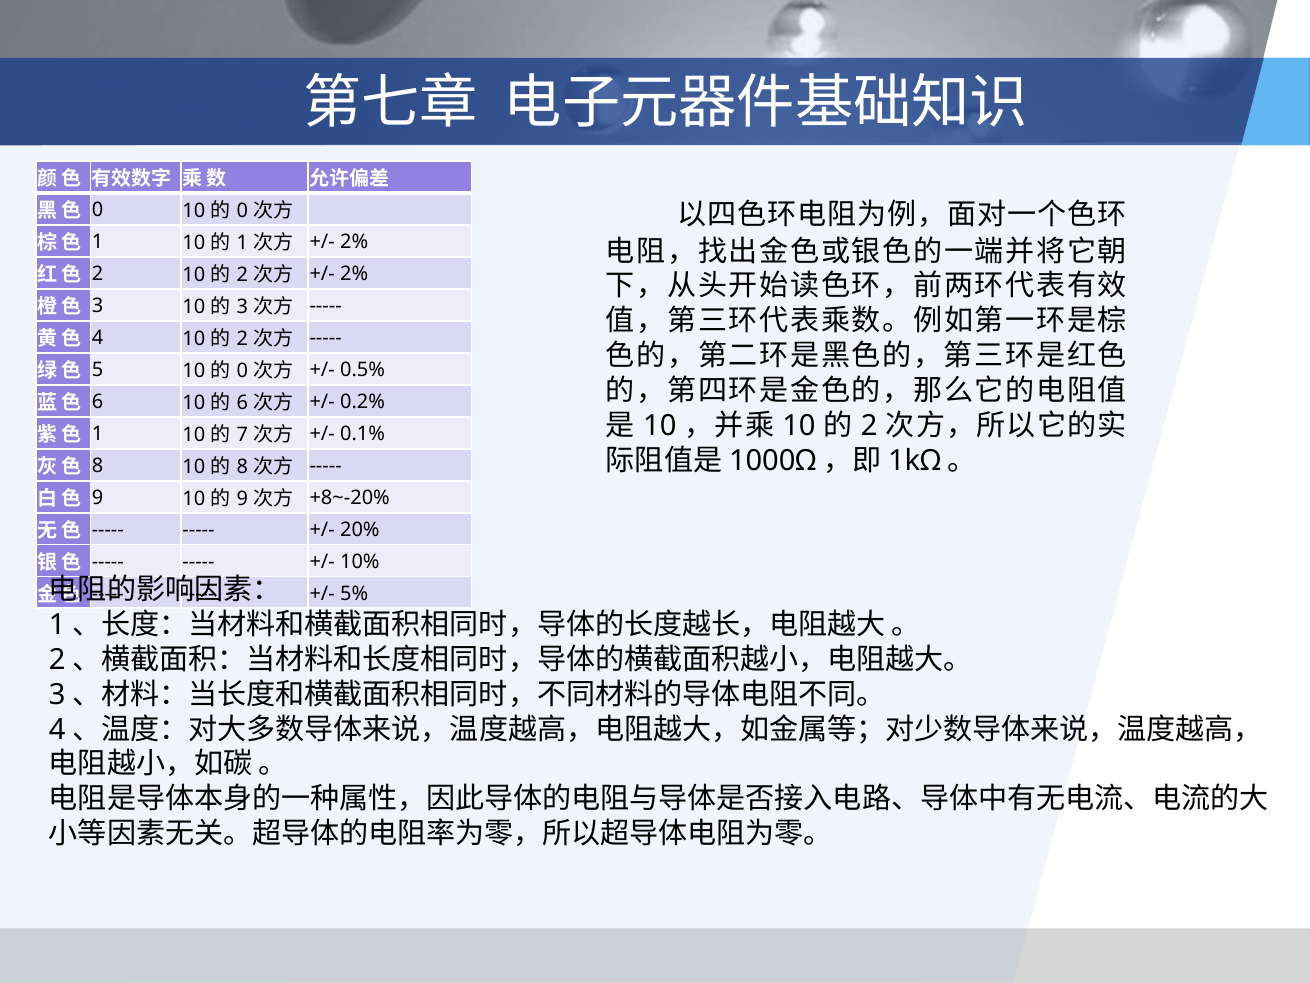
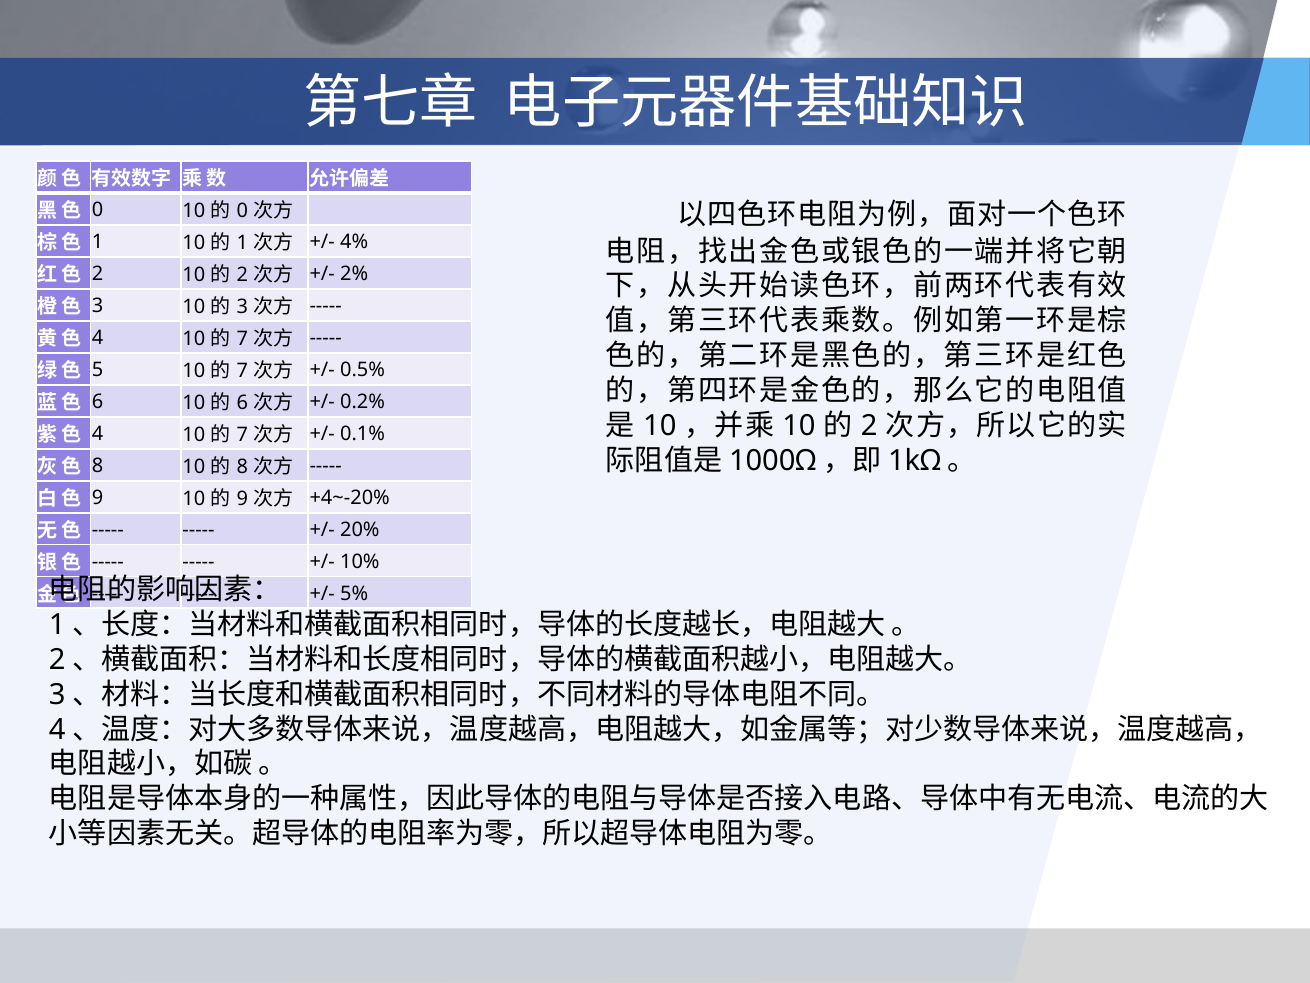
2% at (354, 242): 2% -> 4%
2 at (242, 339): 2 -> 7
0 at (242, 371): 0 -> 7
1 at (97, 434): 1 -> 4
+8~-20%: +8~-20% -> +4~-20%
